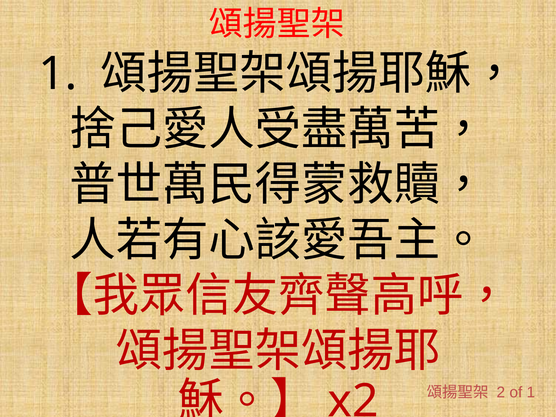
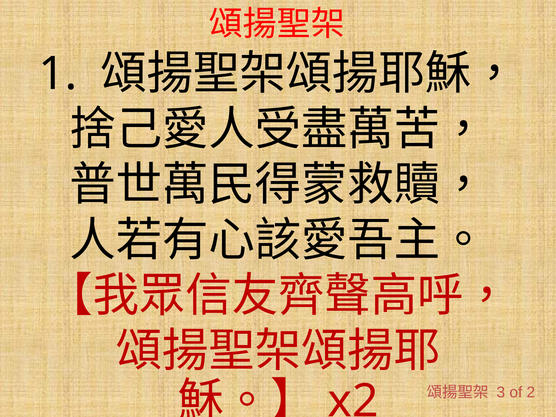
2: 2 -> 3
of 1: 1 -> 2
